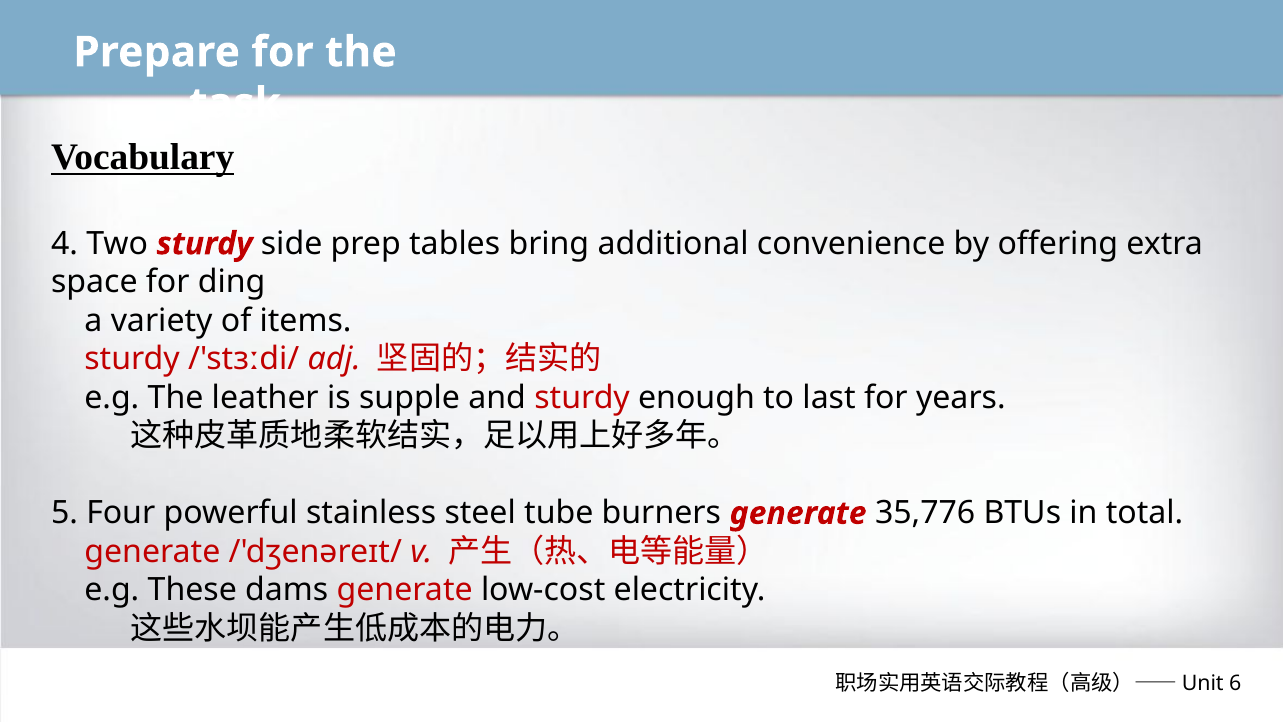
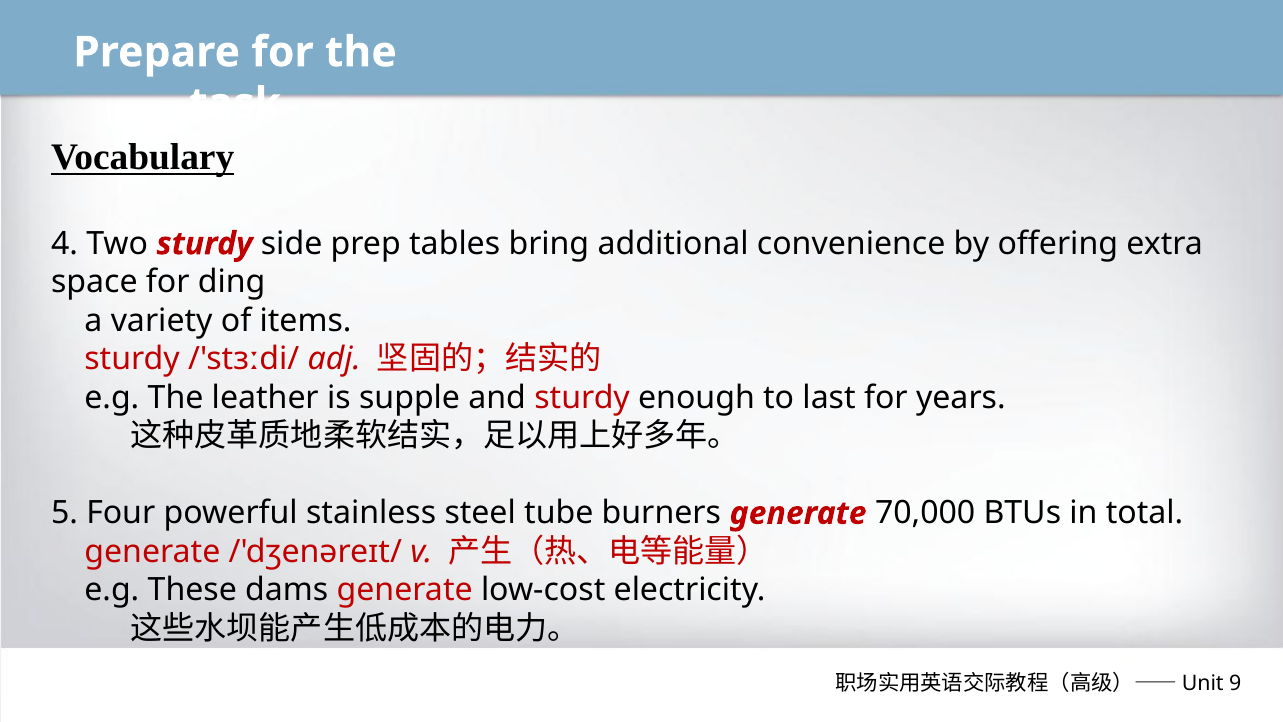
35,776: 35,776 -> 70,000
6: 6 -> 9
